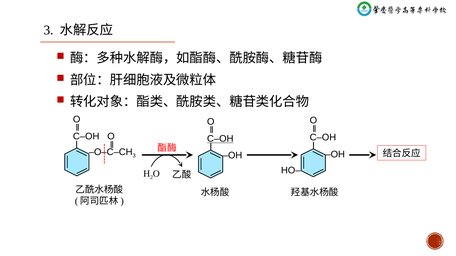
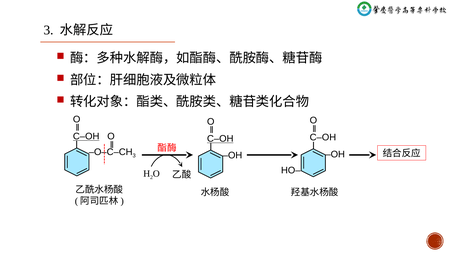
C‒OH at (86, 137) underline: none -> present
